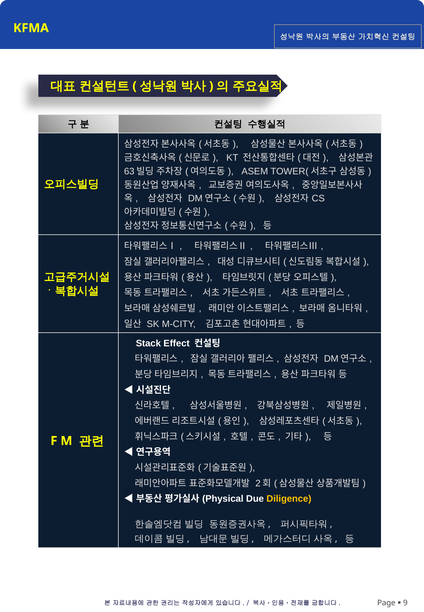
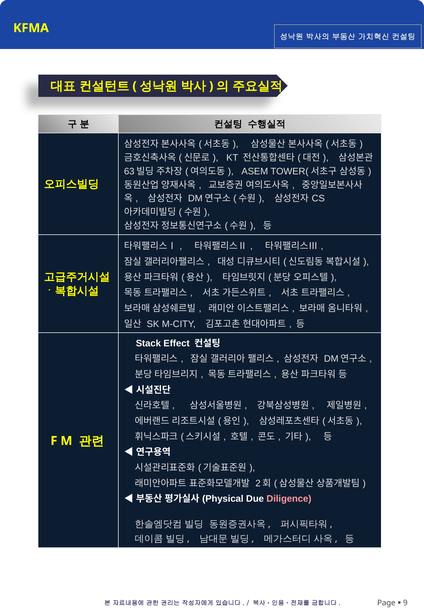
Diligence colour: yellow -> pink
